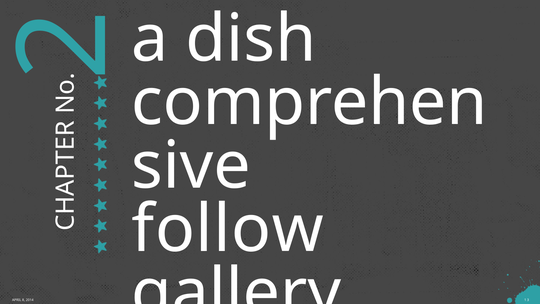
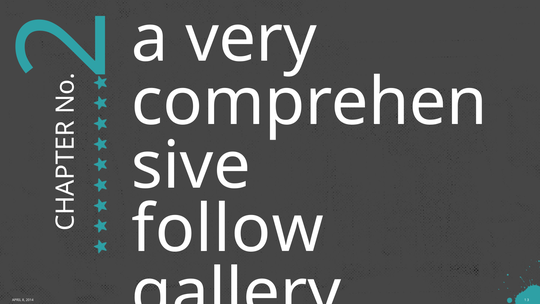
dish: dish -> very
